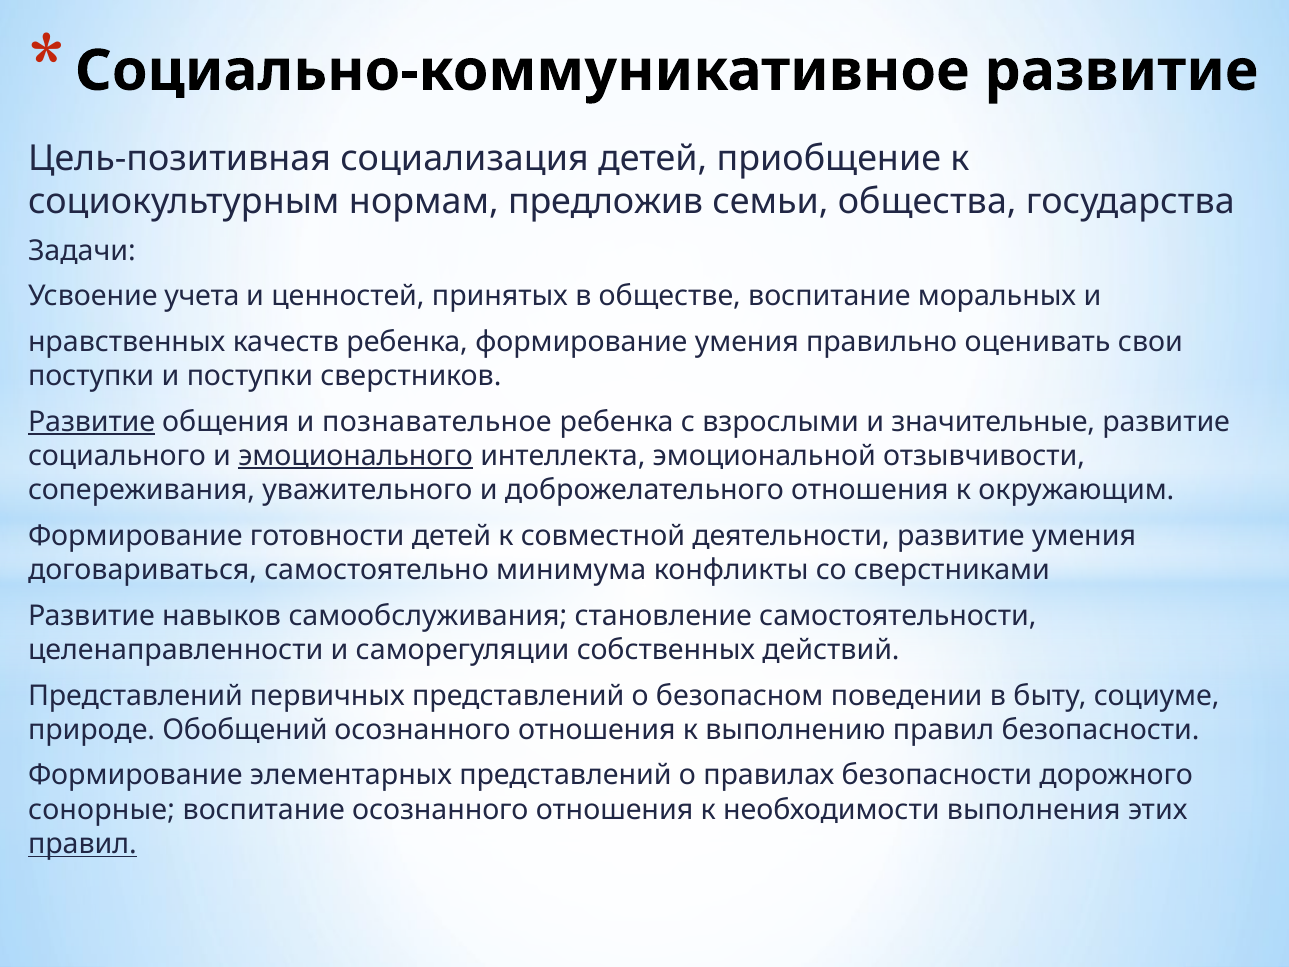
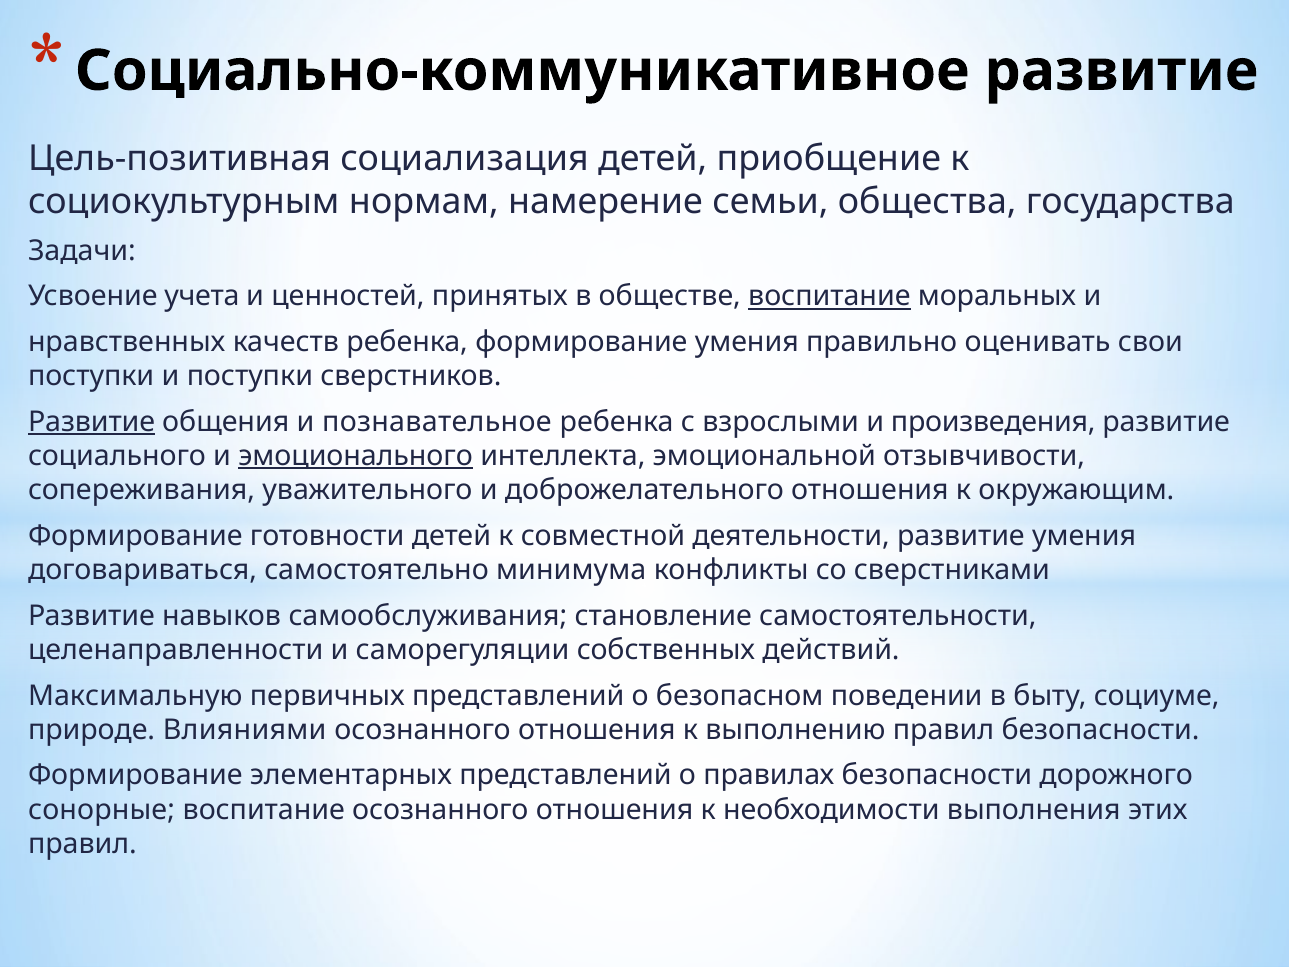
предложив: предложив -> намерение
воспитание at (829, 296) underline: none -> present
значительные: значительные -> произведения
Представлений at (135, 695): Представлений -> Максимальную
Обобщений: Обобщений -> Влияниями
правил at (82, 844) underline: present -> none
